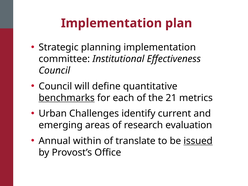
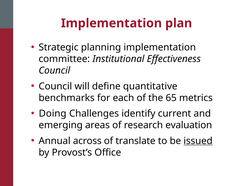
benchmarks underline: present -> none
21: 21 -> 65
Urban: Urban -> Doing
within: within -> across
